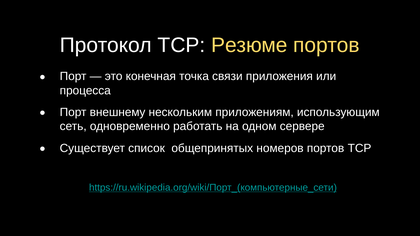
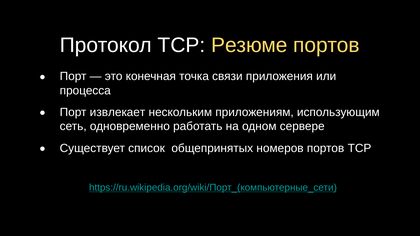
внешнему: внешнему -> извлекает
